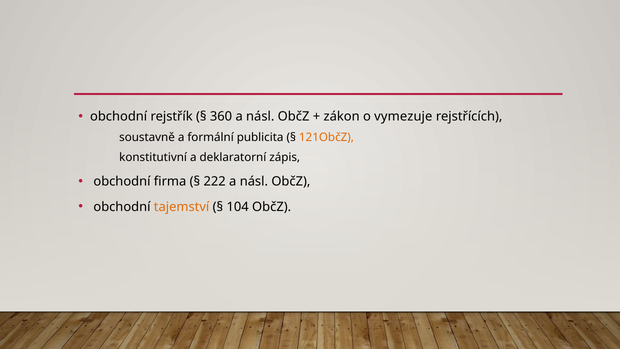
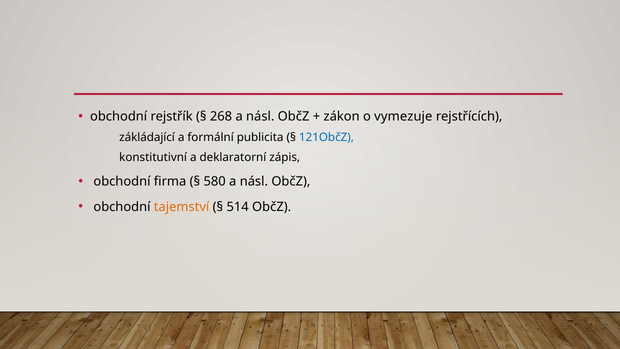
360: 360 -> 268
soustavně: soustavně -> zákládající
121ObčZ colour: orange -> blue
222: 222 -> 580
104: 104 -> 514
